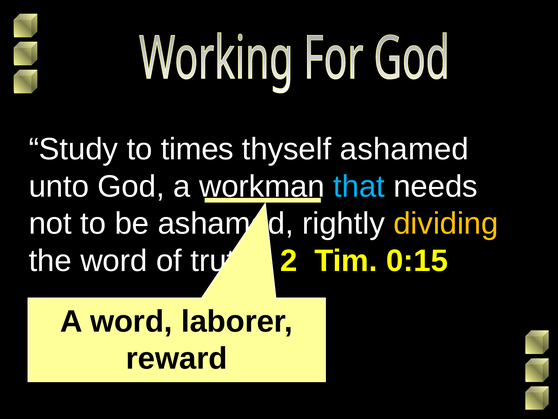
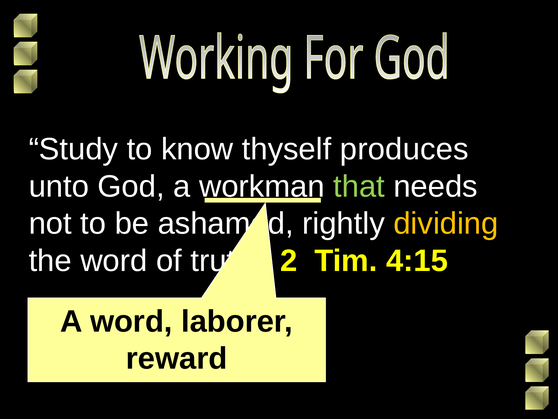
times: times -> know
thyself ashamed: ashamed -> produces
that colour: light blue -> light green
0:15: 0:15 -> 4:15
